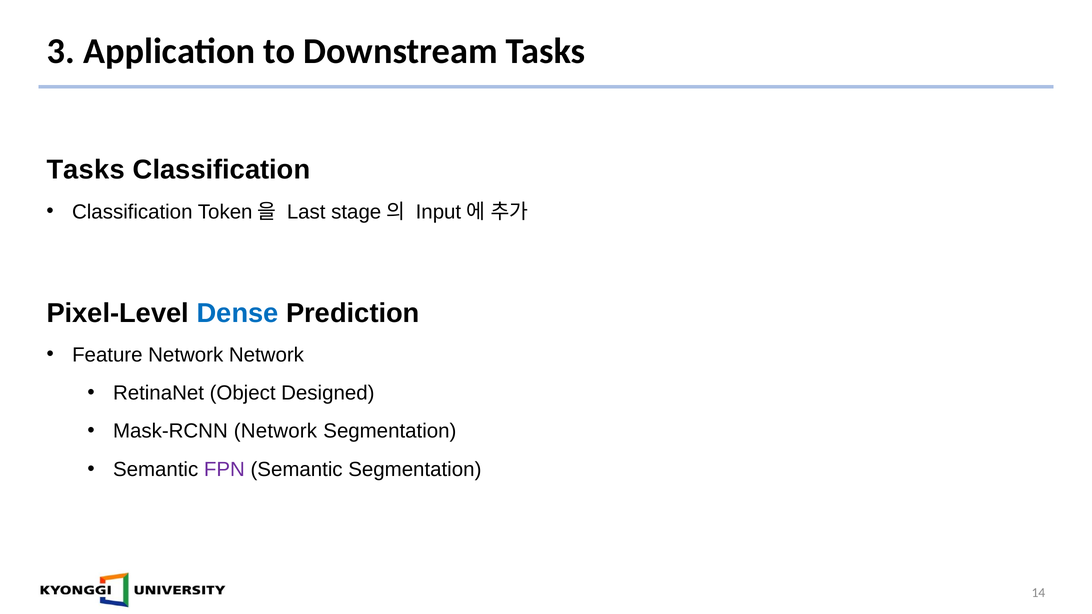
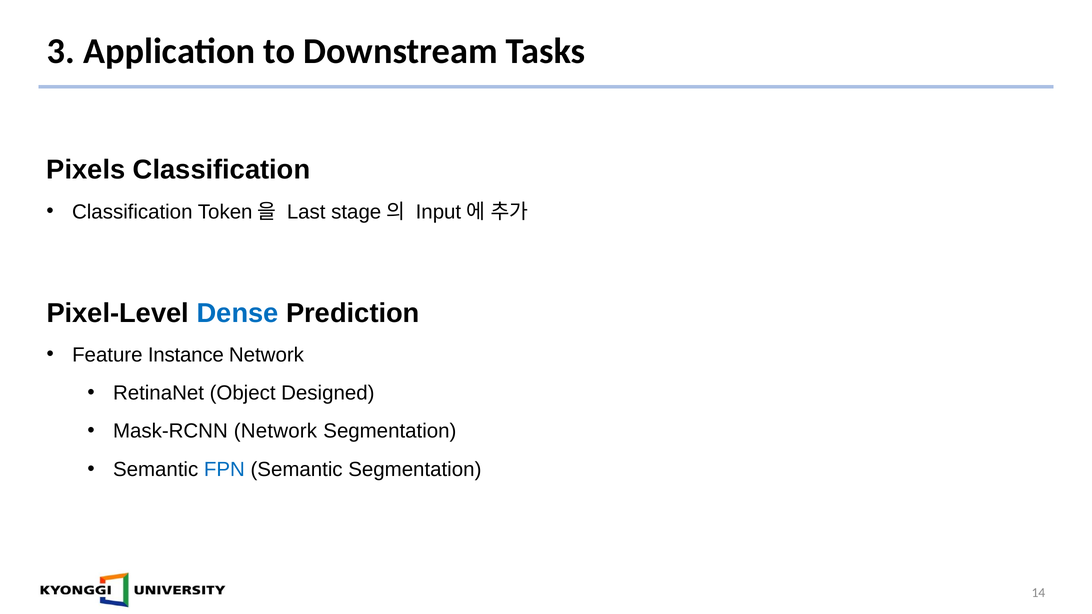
Tasks at (86, 170): Tasks -> Pixels
Feature Network: Network -> Instance
FPN colour: purple -> blue
